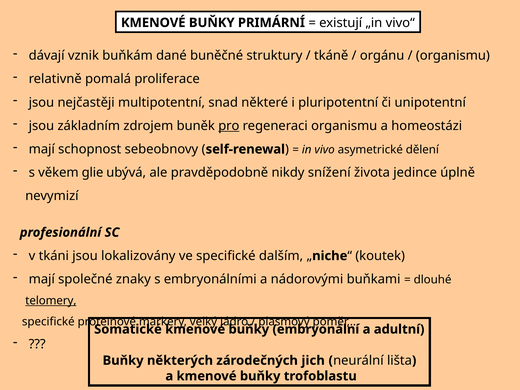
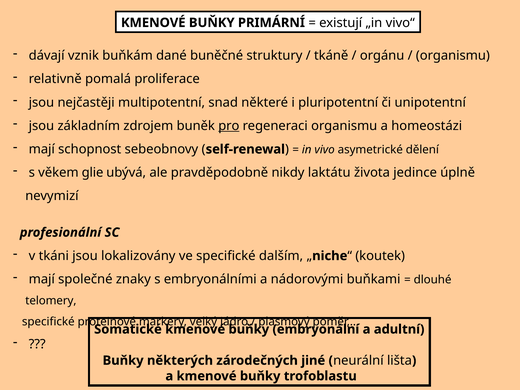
snížení: snížení -> laktátu
telomery underline: present -> none
jich: jich -> jiné
